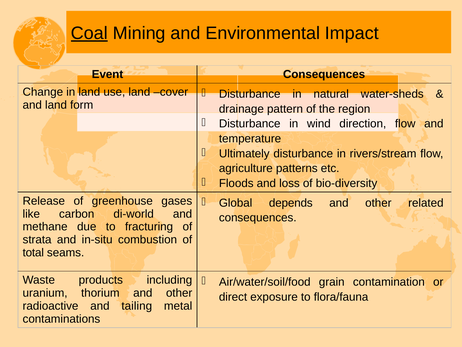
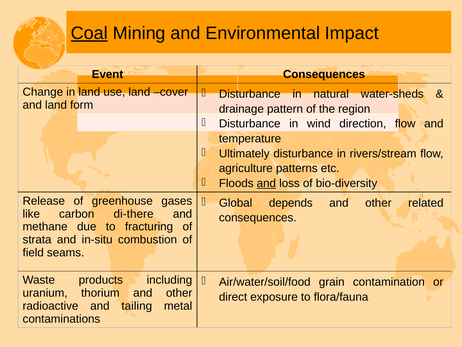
and at (266, 183) underline: none -> present
di-world: di-world -> di-there
total: total -> field
